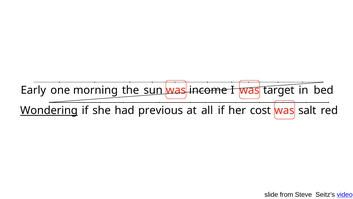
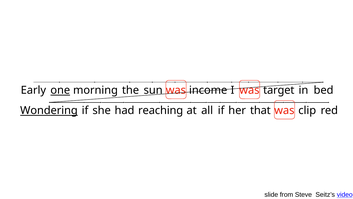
one underline: none -> present
previous: previous -> reaching
cost: cost -> that
salt: salt -> clip
